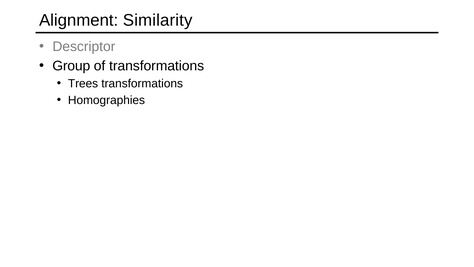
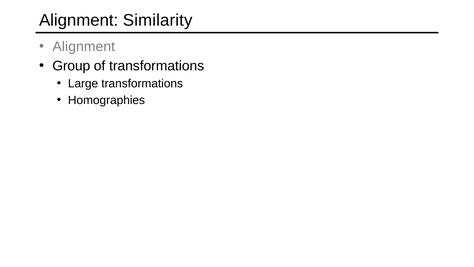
Descriptor at (84, 47): Descriptor -> Alignment
Trees: Trees -> Large
